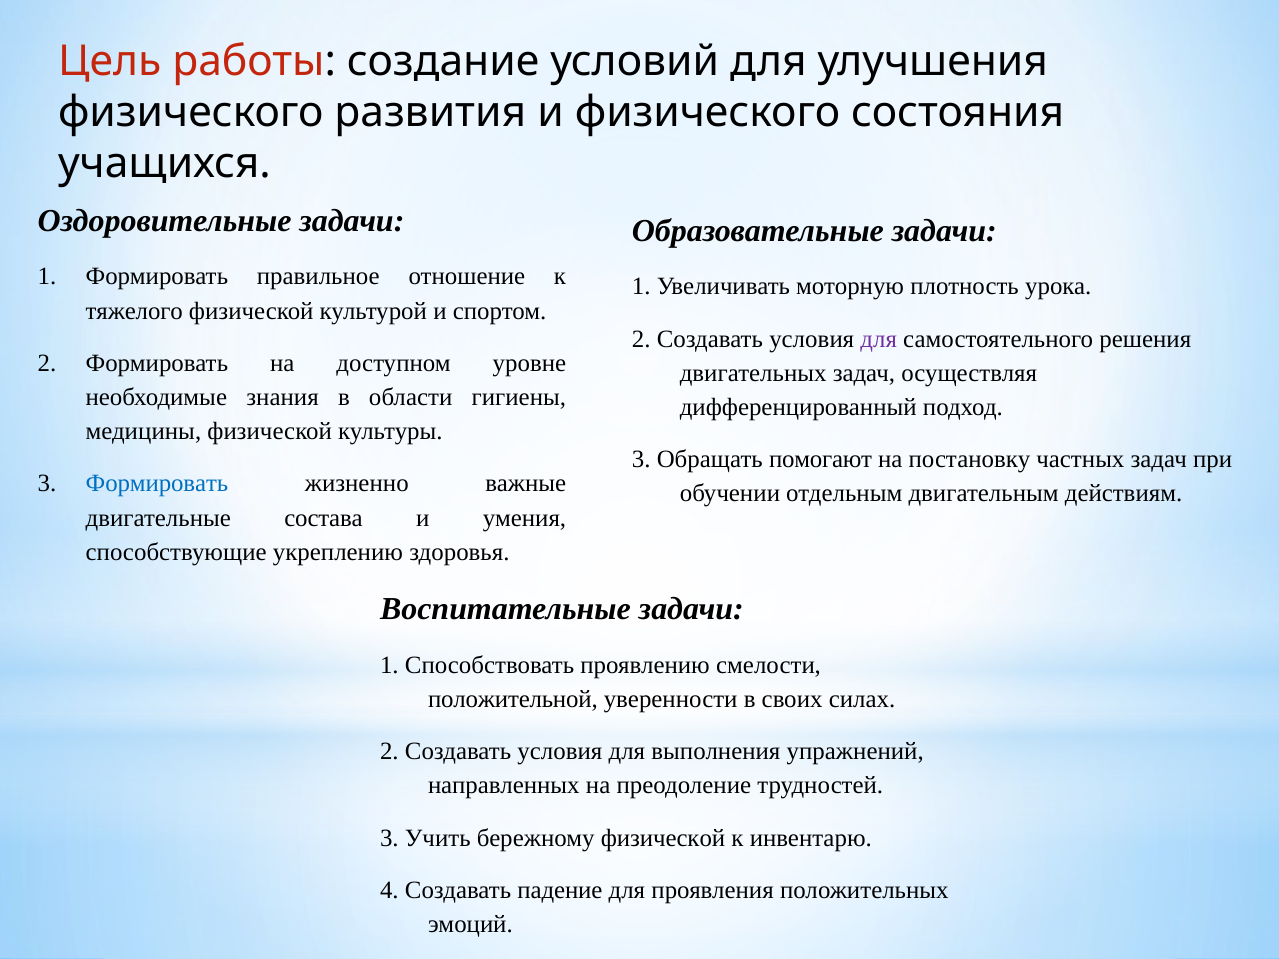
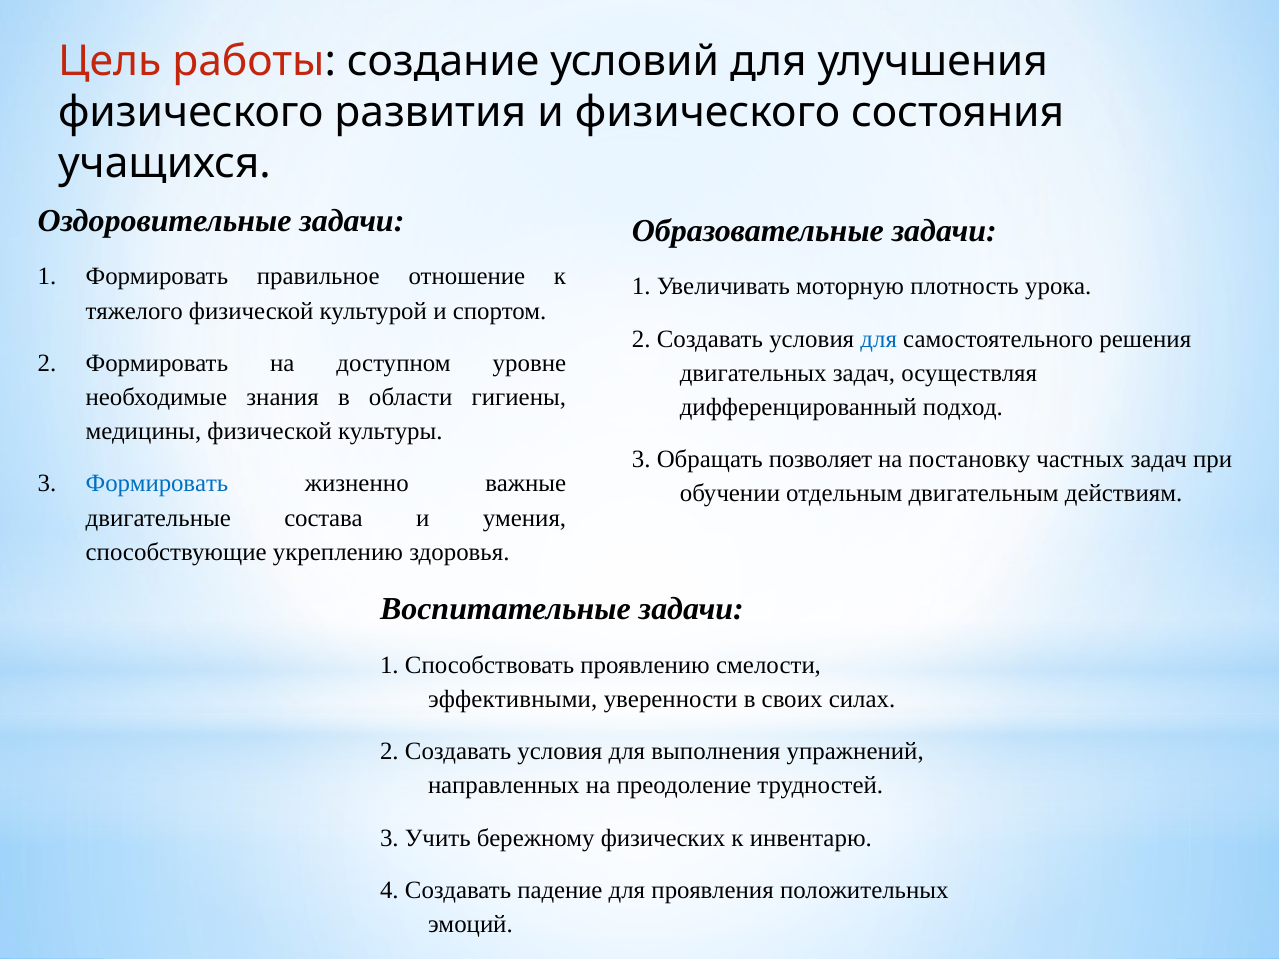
для at (879, 339) colour: purple -> blue
помогают: помогают -> позволяет
положительной: положительной -> эффективными
бережному физической: физической -> физических
